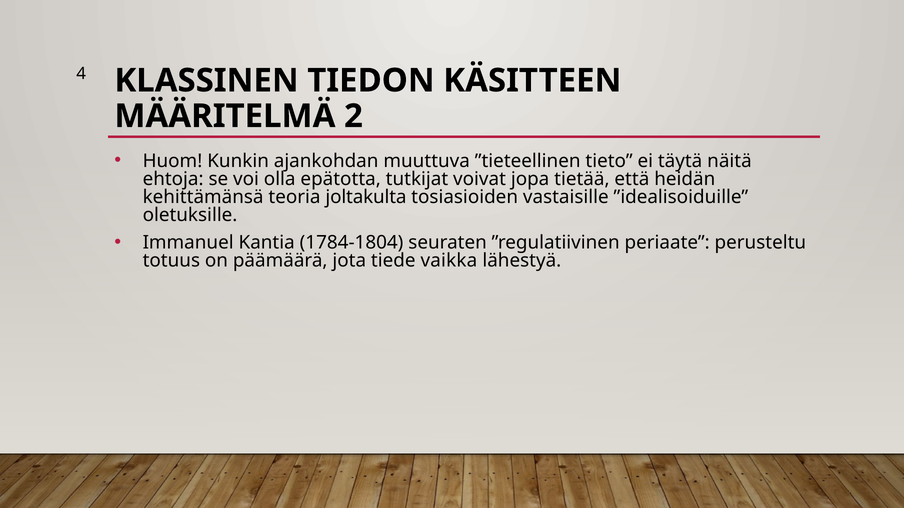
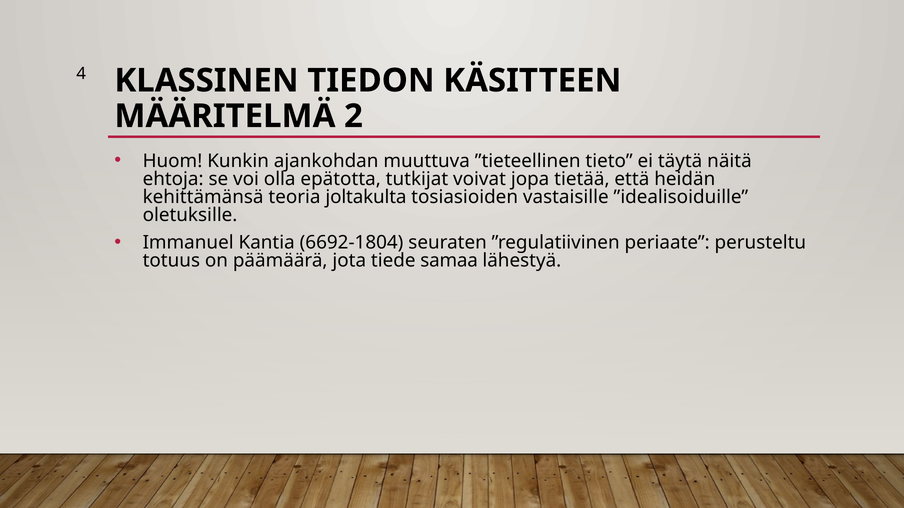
1784-1804: 1784-1804 -> 6692-1804
vaikka: vaikka -> samaa
